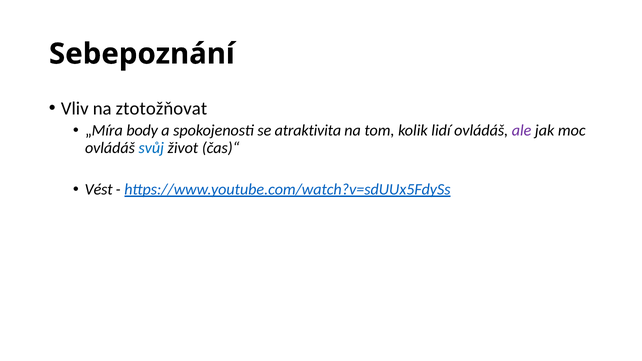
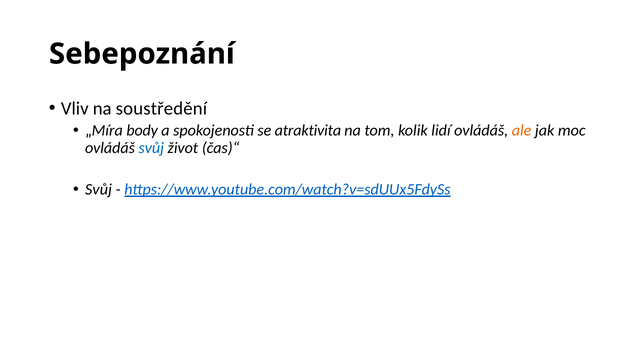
ztotožňovat: ztotožňovat -> soustředění
ale colour: purple -> orange
Vést at (99, 190): Vést -> Svůj
